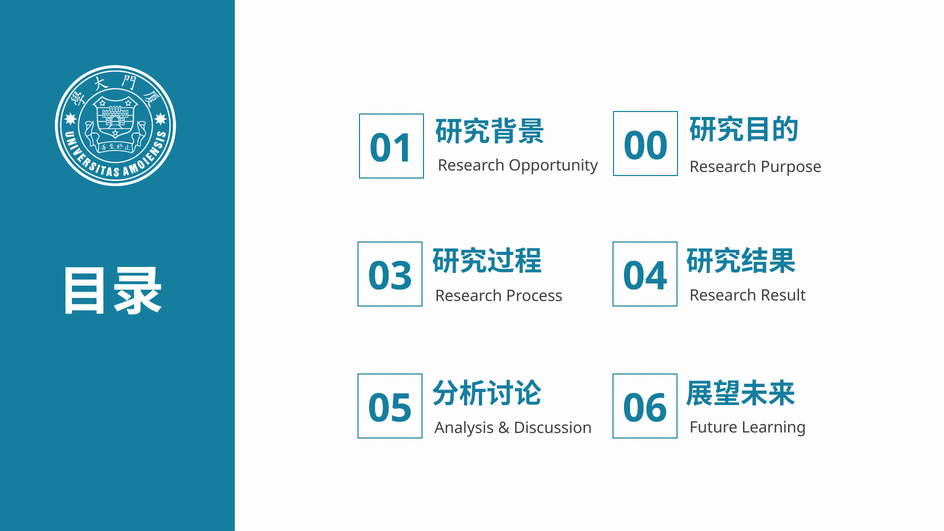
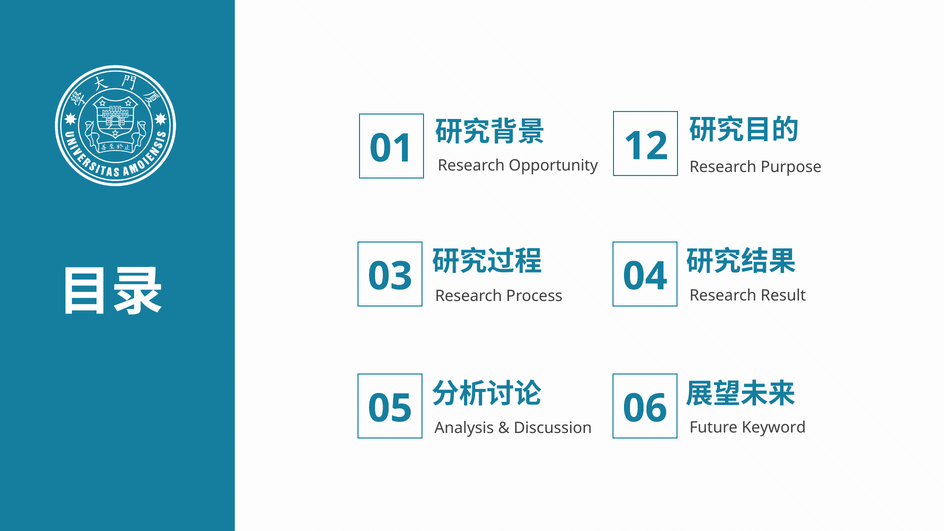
00: 00 -> 12
Learning: Learning -> Keyword
